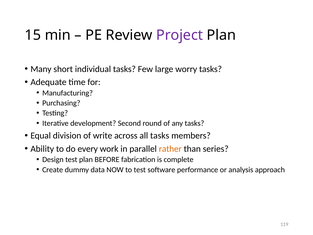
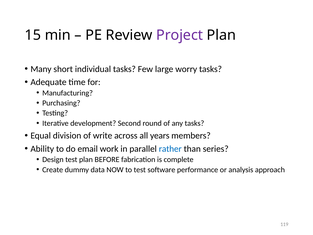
all tasks: tasks -> years
every: every -> email
rather colour: orange -> blue
